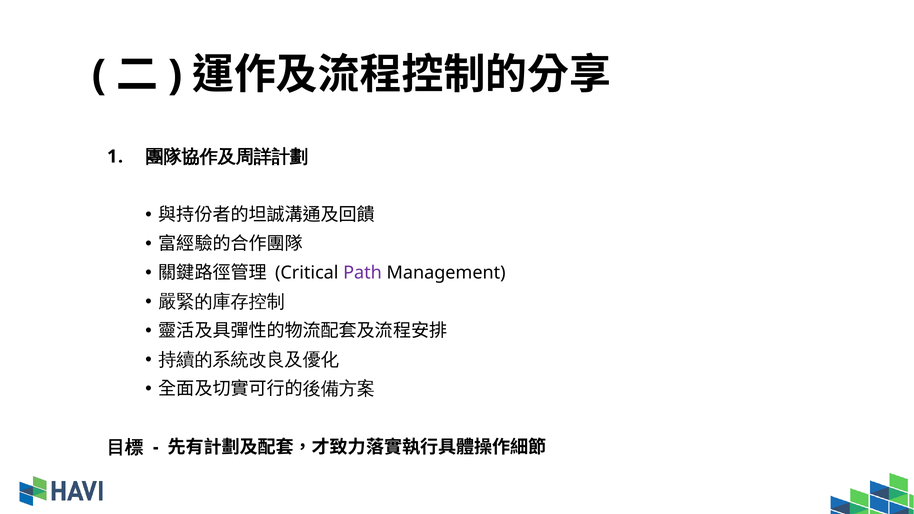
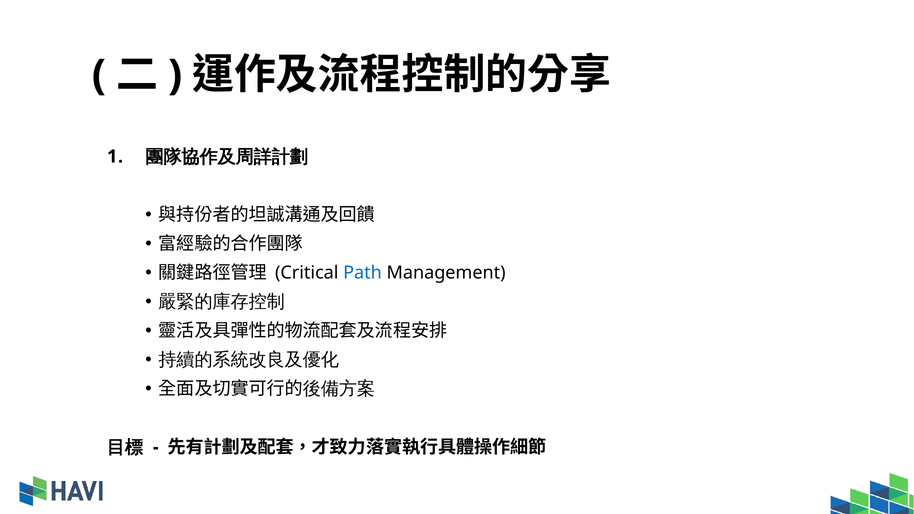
Path colour: purple -> blue
